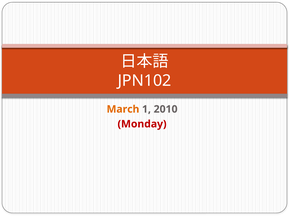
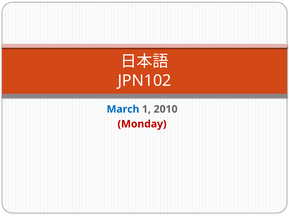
March colour: orange -> blue
